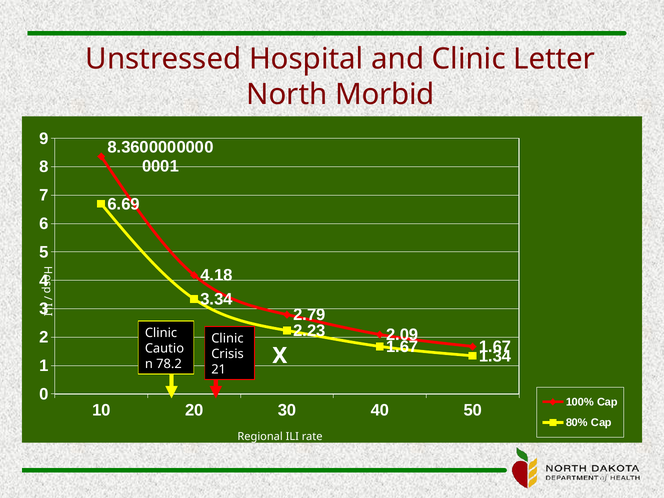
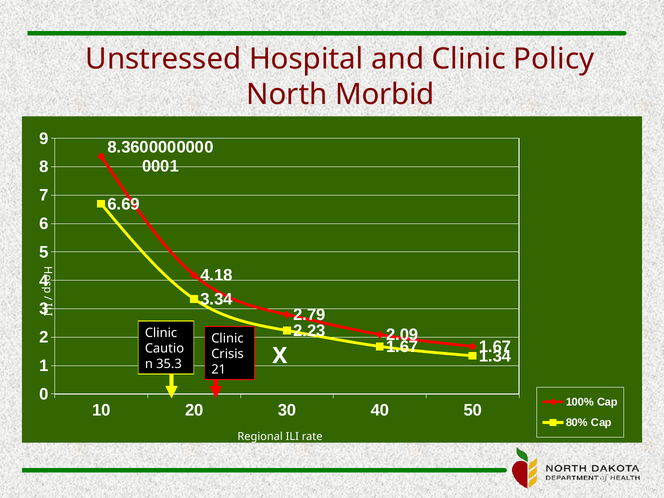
Letter: Letter -> Policy
78.2: 78.2 -> 35.3
